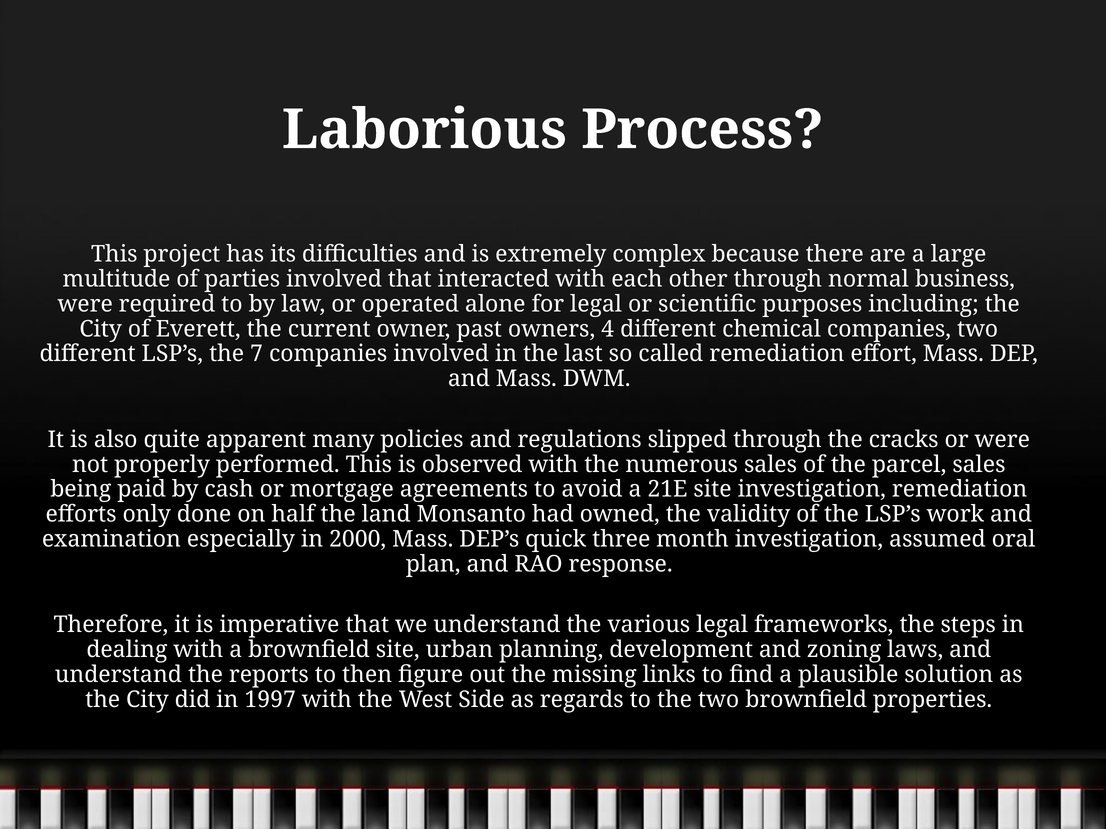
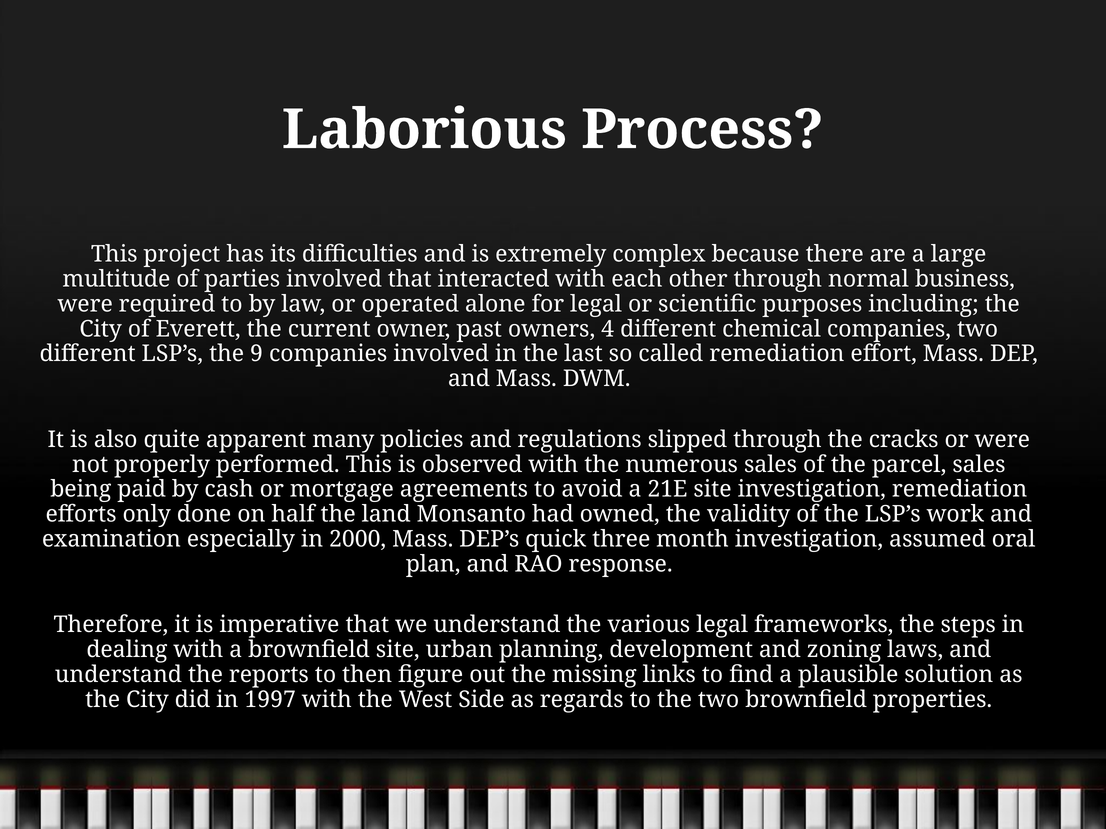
7: 7 -> 9
